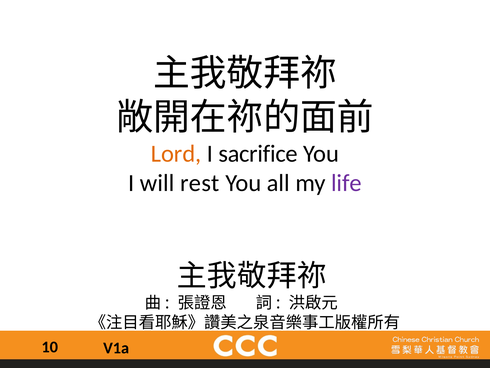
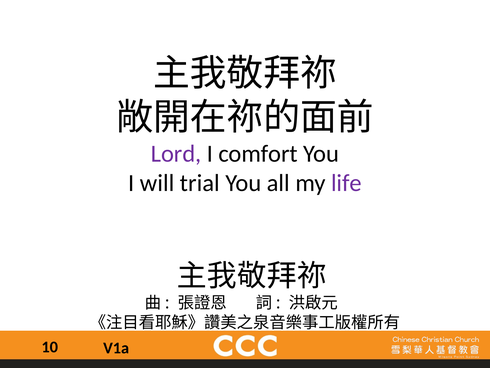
Lord colour: orange -> purple
sacrifice: sacrifice -> comfort
rest: rest -> trial
